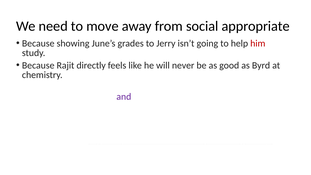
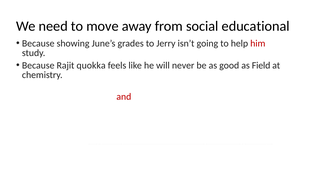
appropriate: appropriate -> educational
directly: directly -> quokka
Byrd: Byrd -> Field
and at (124, 97) colour: purple -> red
